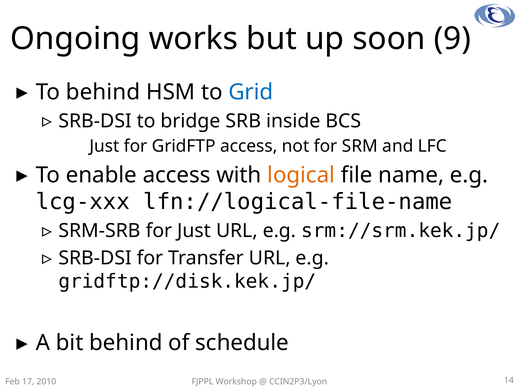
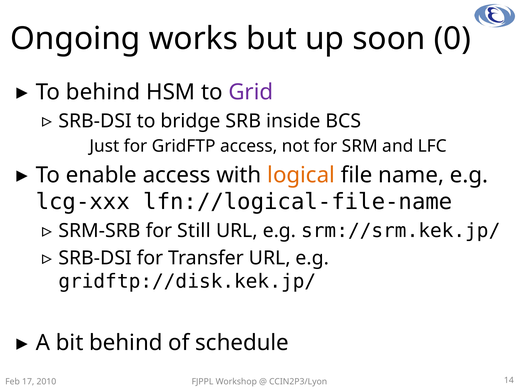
9: 9 -> 0
Grid colour: blue -> purple
for Just: Just -> Still
